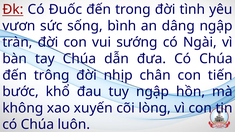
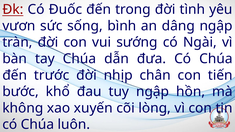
trông: trông -> trước
